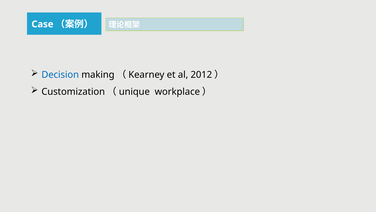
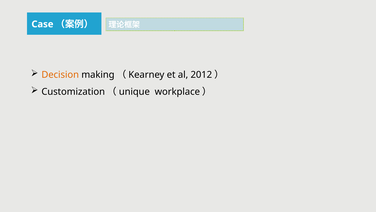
Decision colour: blue -> orange
